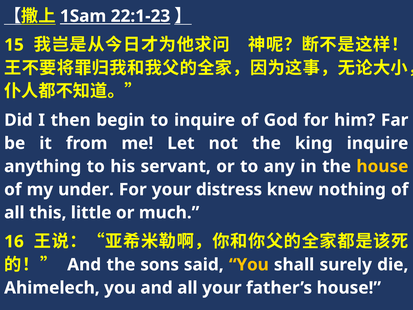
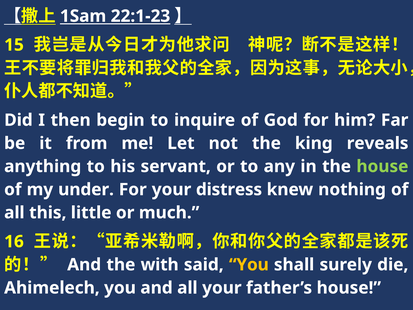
king inquire: inquire -> reveals
house at (382, 166) colour: yellow -> light green
sons: sons -> with
